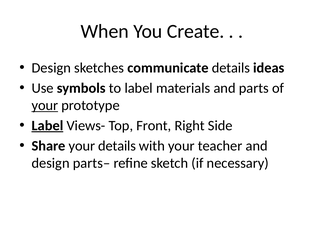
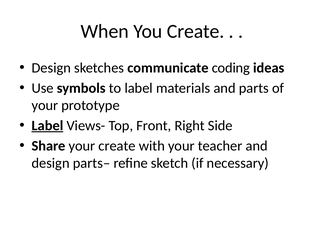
communicate details: details -> coding
your at (45, 105) underline: present -> none
your details: details -> create
